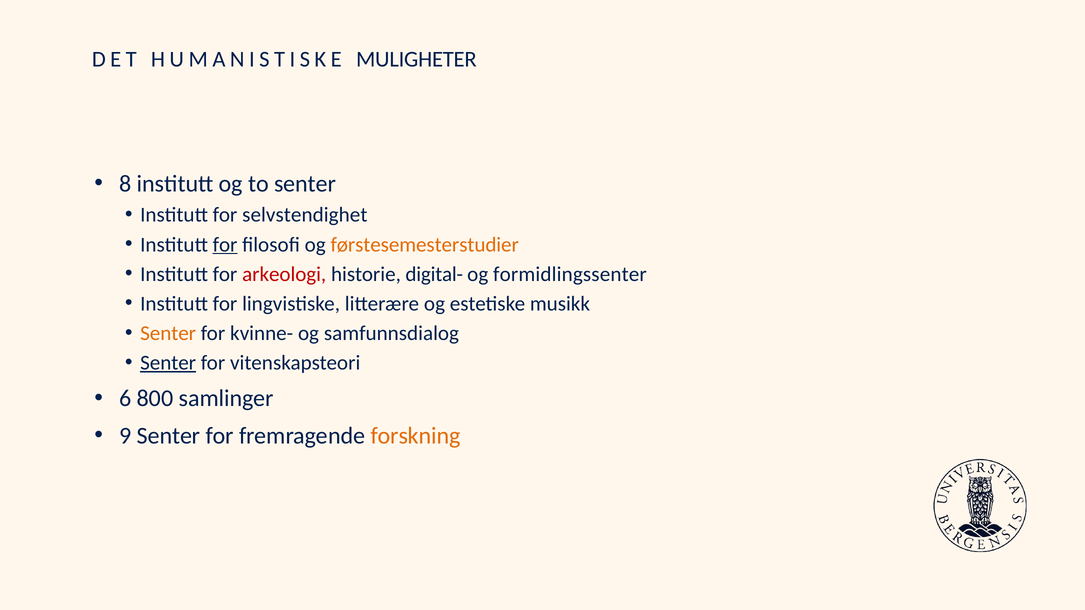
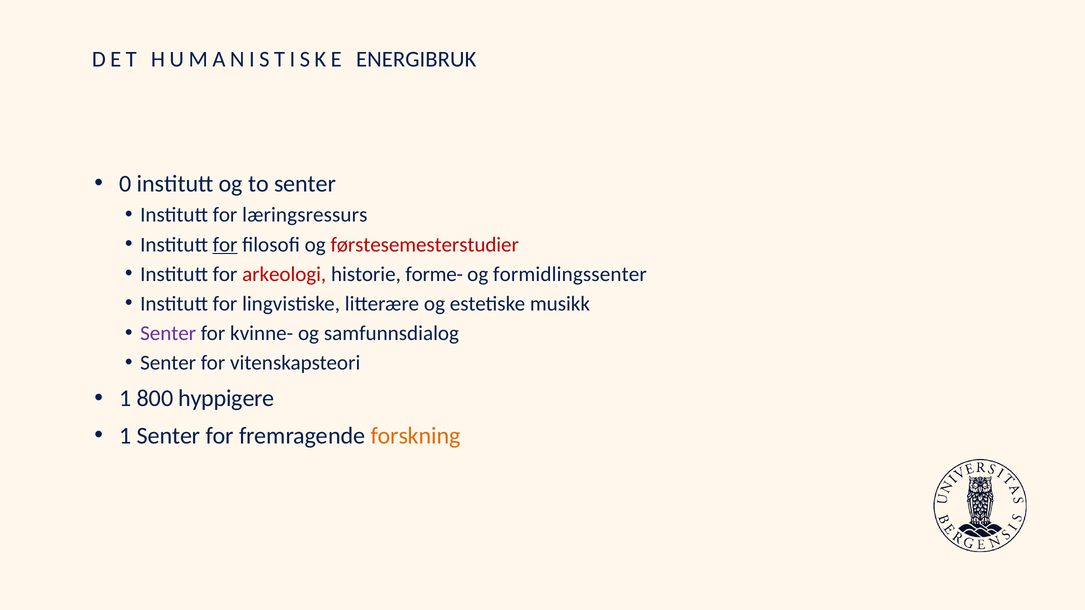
MULIGHETER: MULIGHETER -> ENERGIBRUK
8: 8 -> 0
selvstendighet: selvstendighet -> læringsressurs
førstesemesterstudier colour: orange -> red
digital-: digital- -> forme-
Senter at (168, 333) colour: orange -> purple
Senter at (168, 363) underline: present -> none
6 at (125, 399): 6 -> 1
samlinger: samlinger -> hyppigere
9 at (125, 436): 9 -> 1
